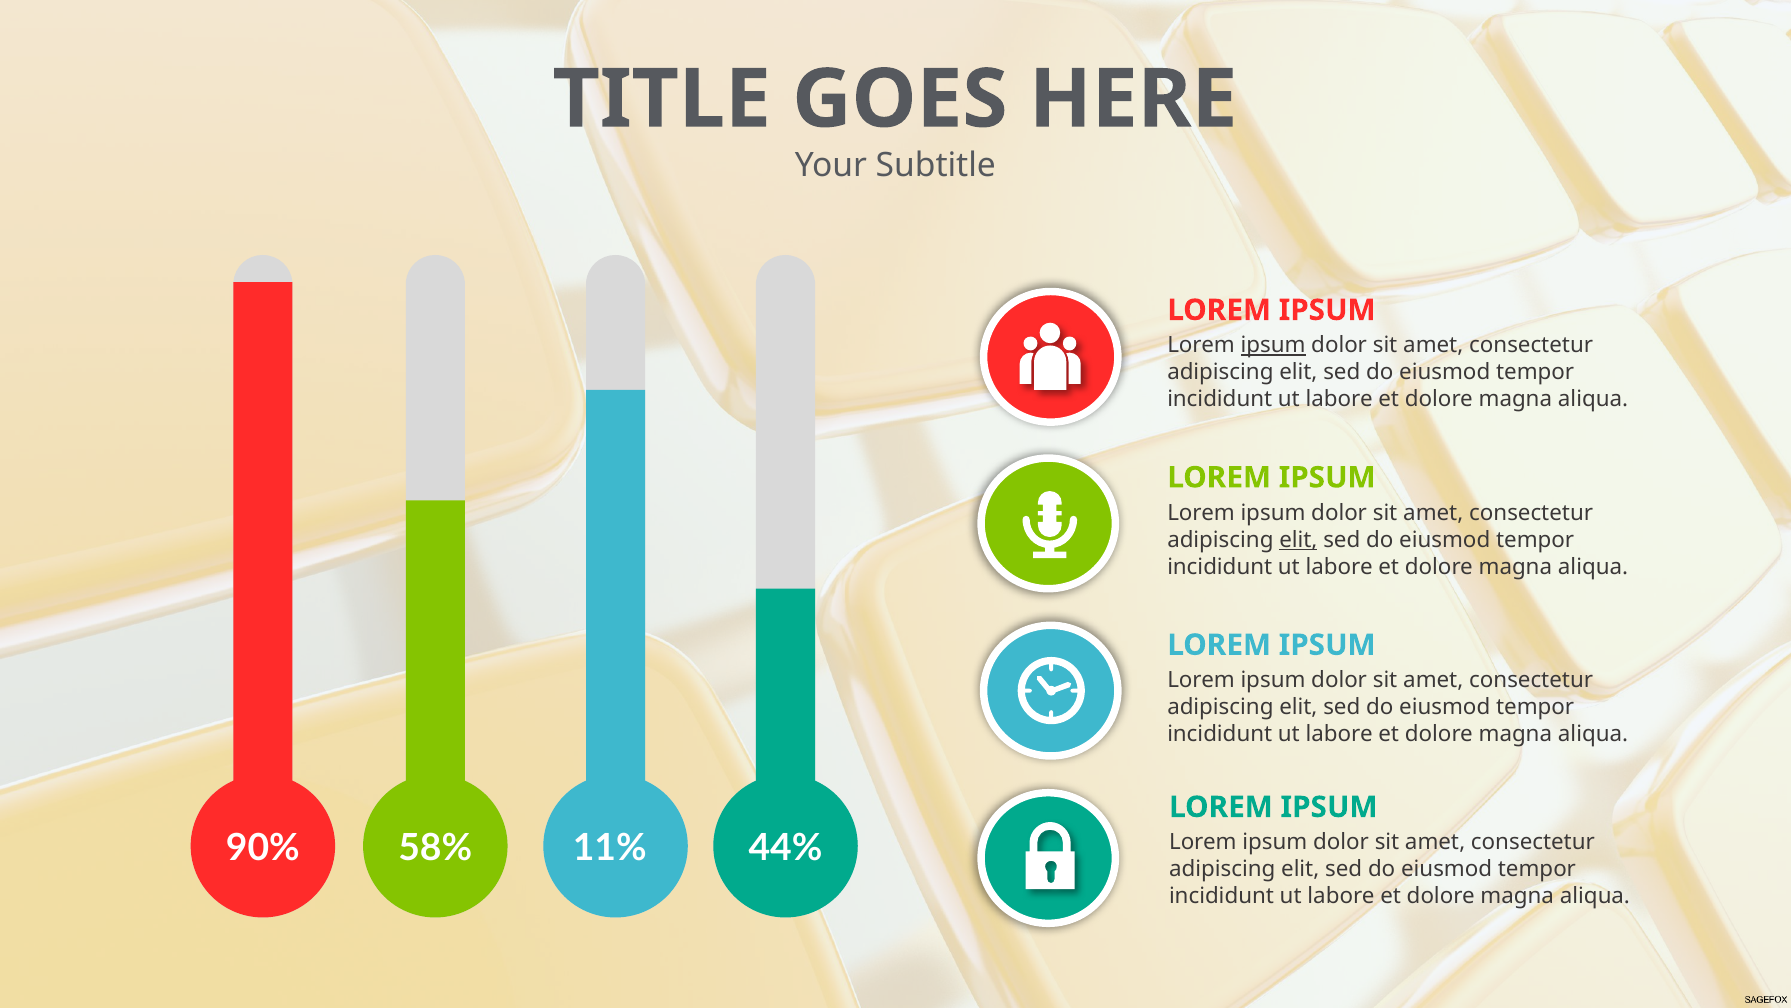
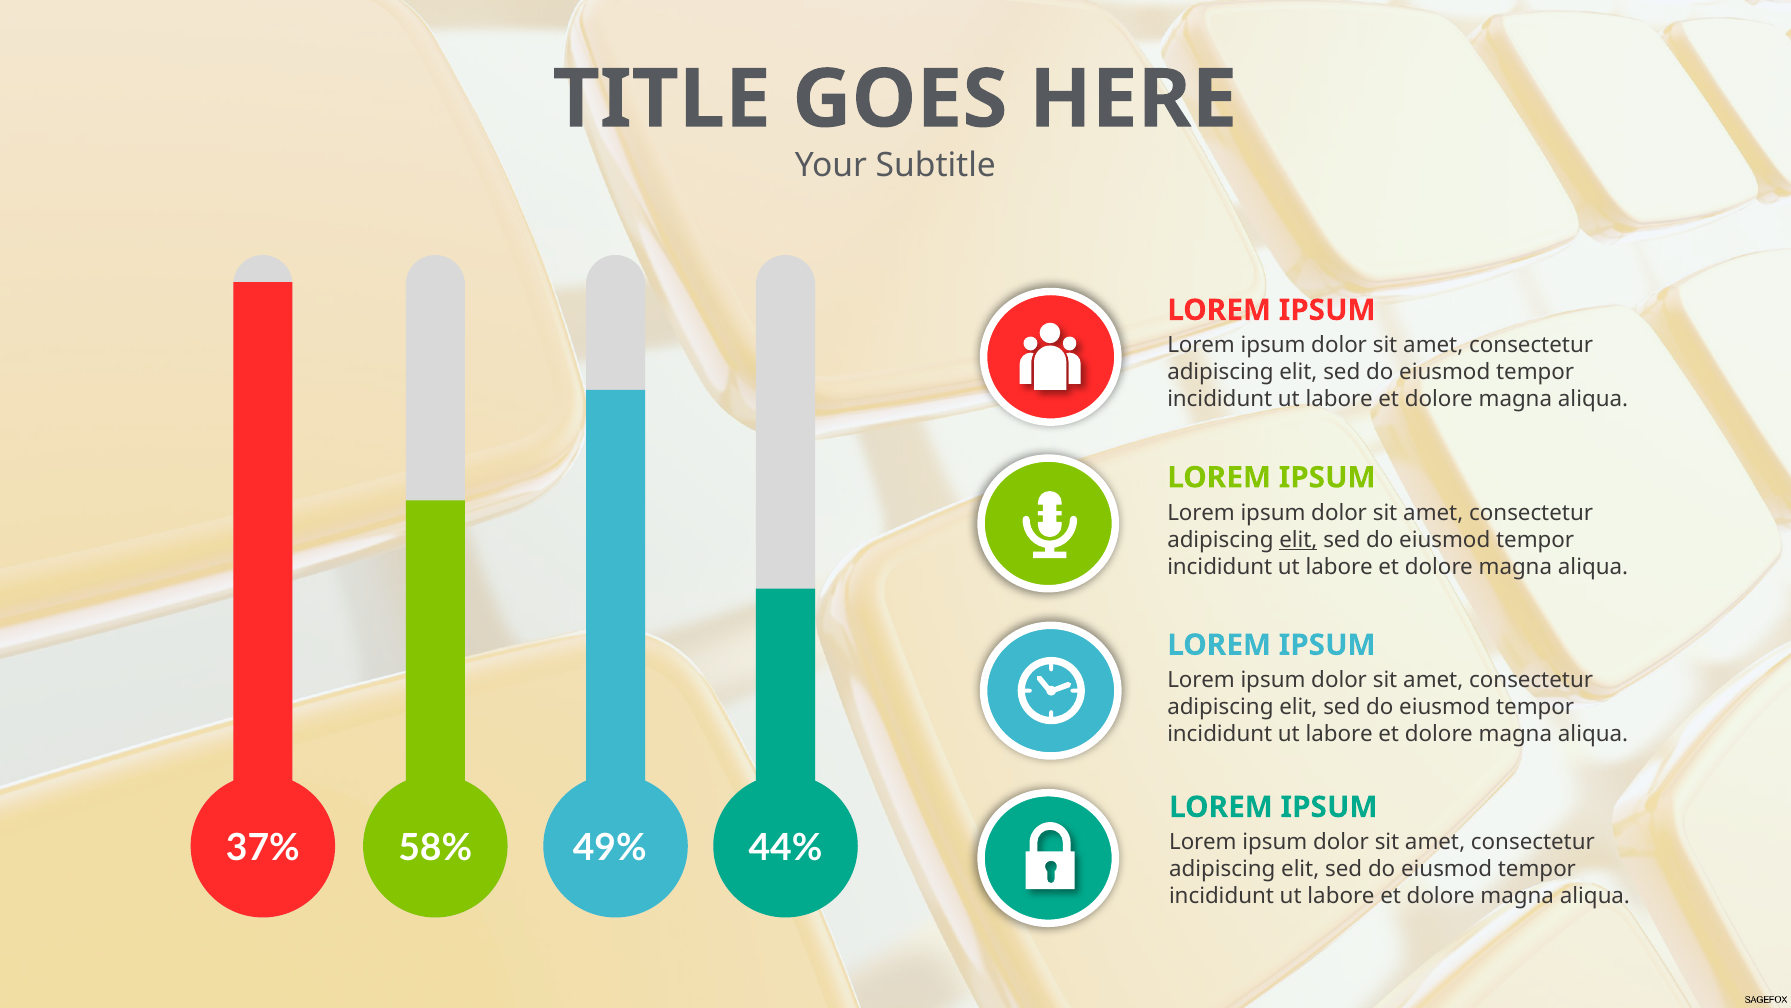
ipsum at (1273, 345) underline: present -> none
90%: 90% -> 37%
11%: 11% -> 49%
